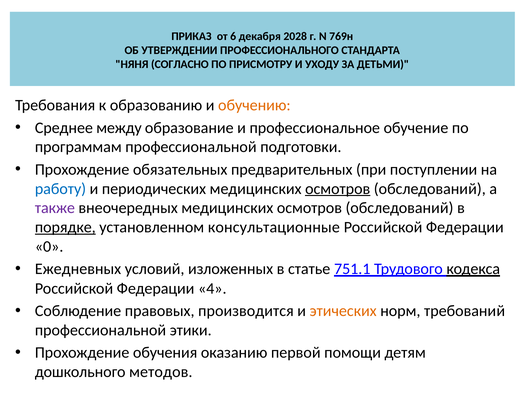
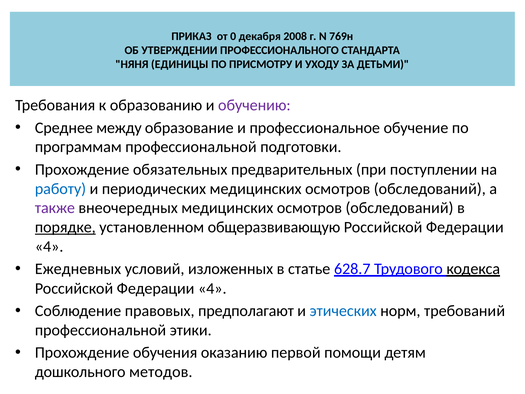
6: 6 -> 0
2028: 2028 -> 2008
СОГЛАСНО: СОГЛАСНО -> ЕДИНИЦЫ
обучению colour: orange -> purple
осмотров at (338, 189) underline: present -> none
консультационные: консультационные -> общеразвивающую
0 at (49, 246): 0 -> 4
751.1: 751.1 -> 628.7
производится: производится -> предполагают
этических colour: orange -> blue
